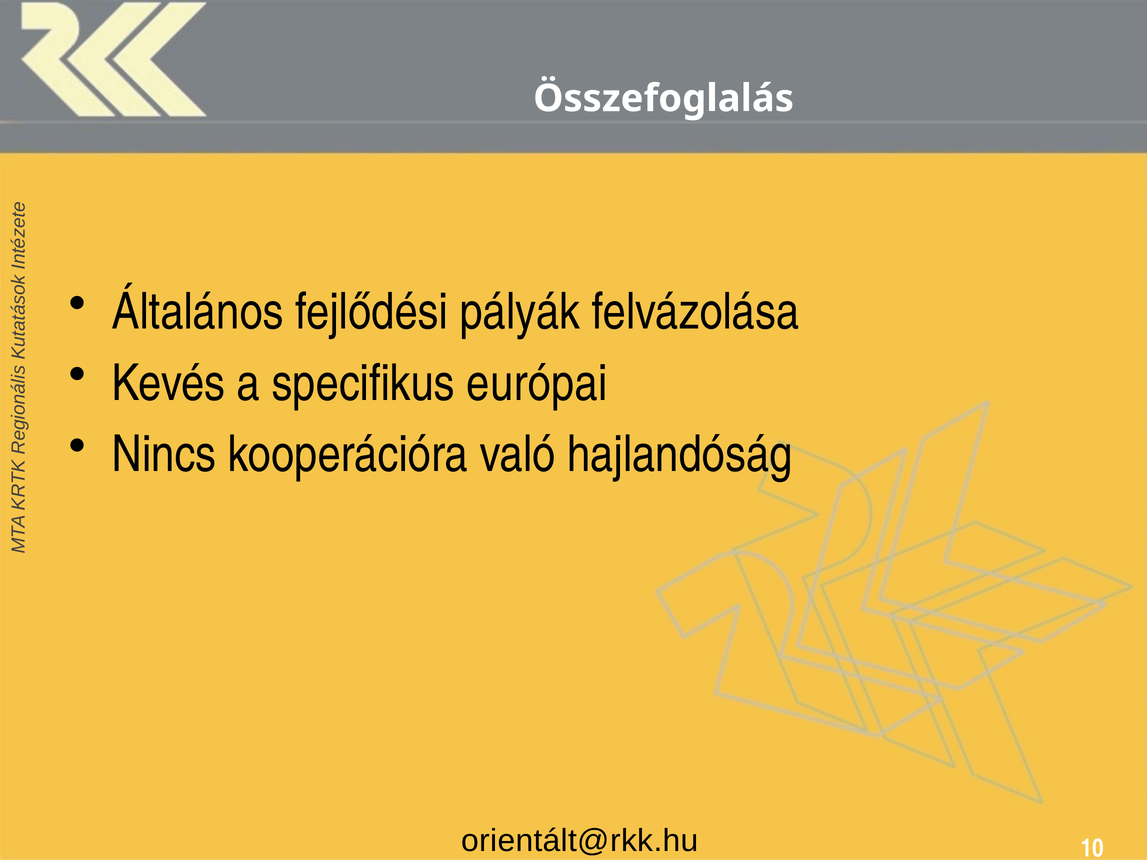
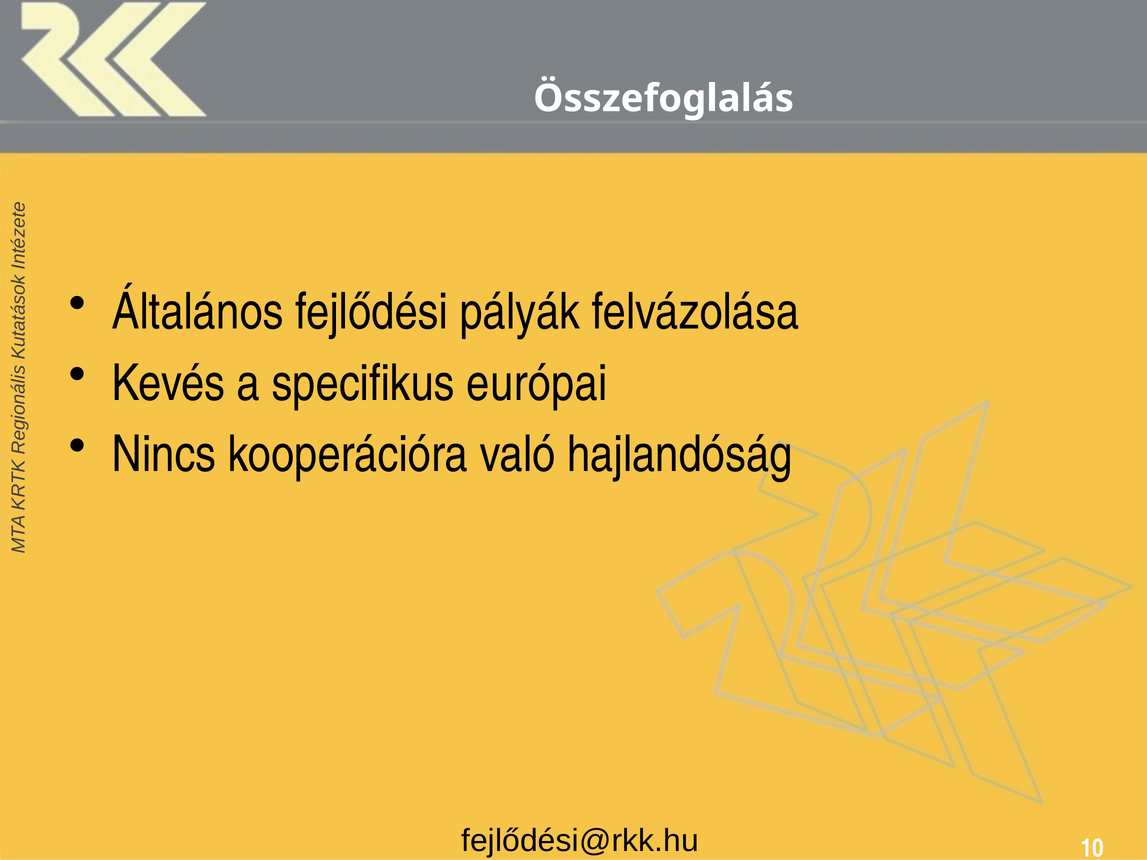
orientált@rkk.hu: orientált@rkk.hu -> fejlődési@rkk.hu
